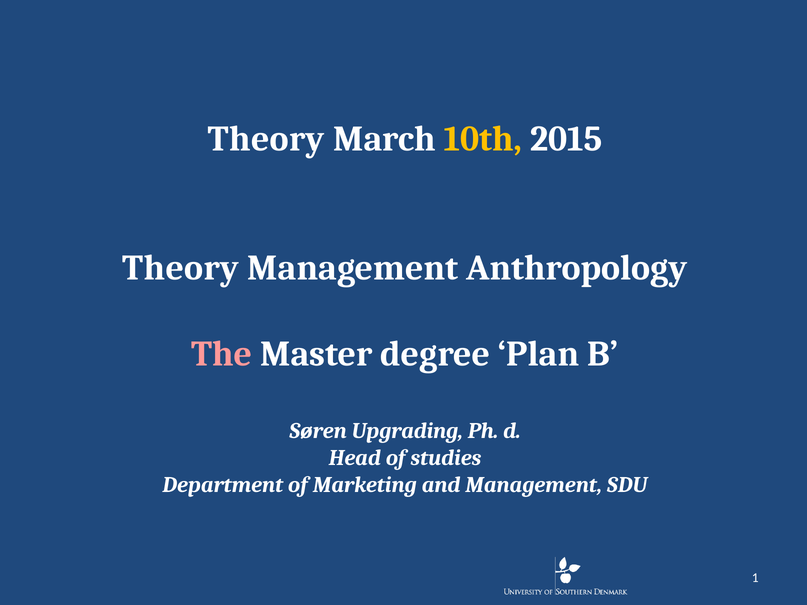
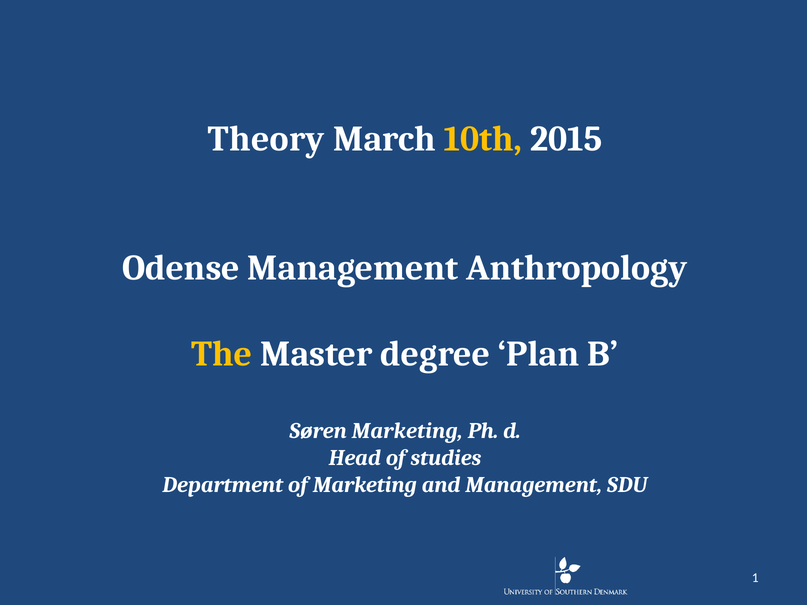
Theory at (181, 268): Theory -> Odense
The colour: pink -> yellow
Søren Upgrading: Upgrading -> Marketing
